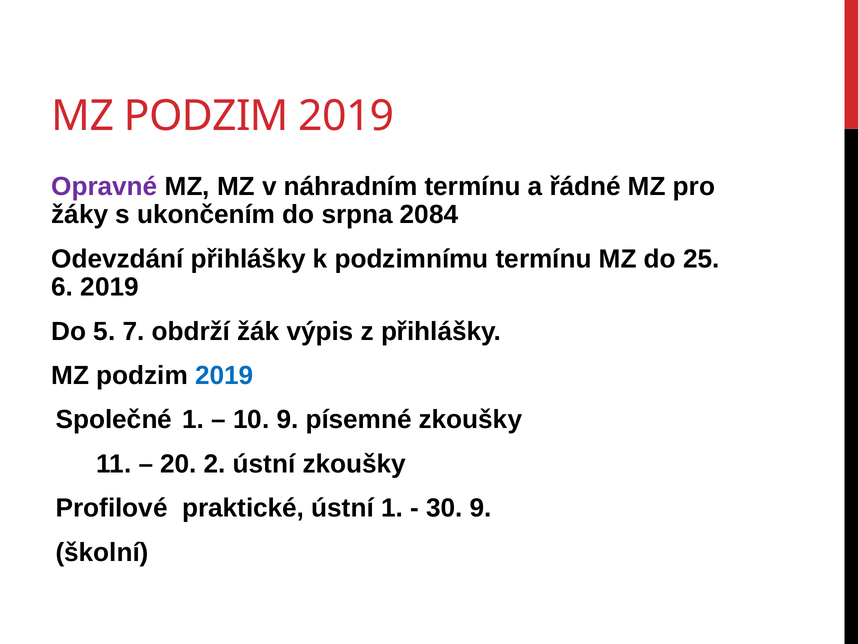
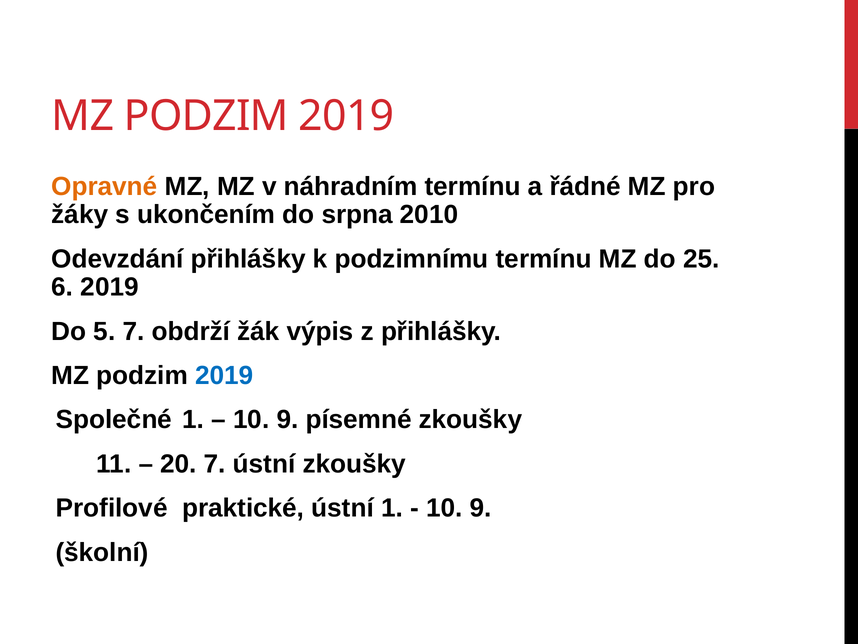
Opravné colour: purple -> orange
2084: 2084 -> 2010
20 2: 2 -> 7
30 at (444, 508): 30 -> 10
